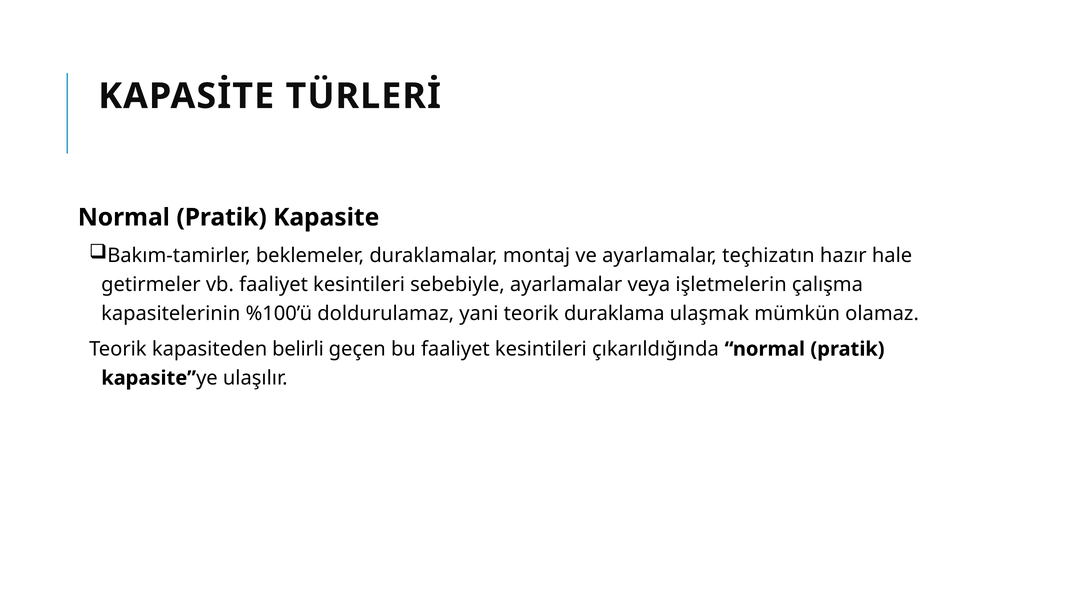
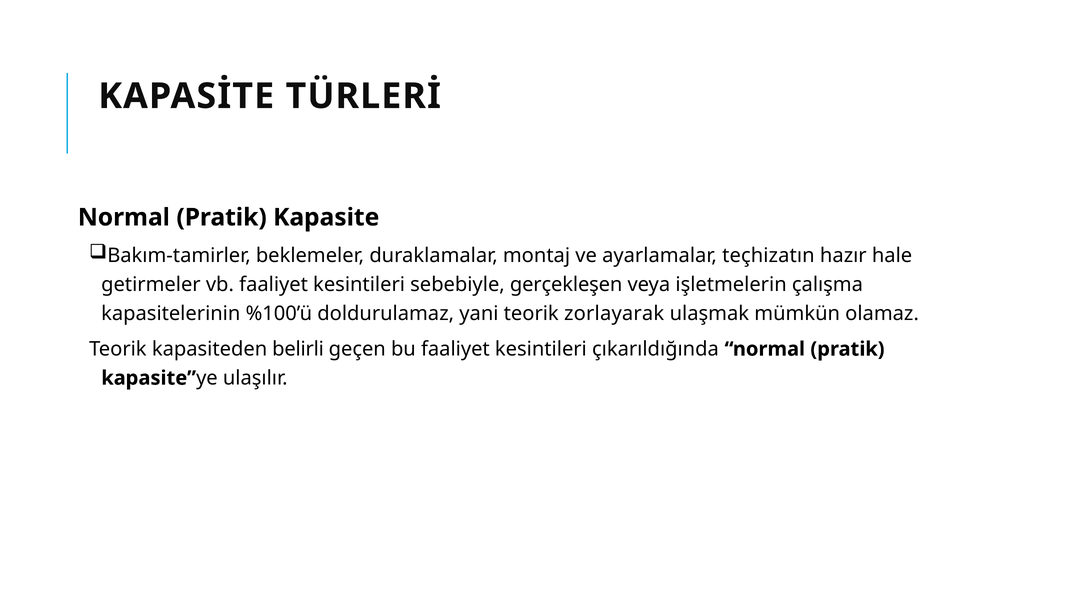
sebebiyle ayarlamalar: ayarlamalar -> gerçekleşen
duraklama: duraklama -> zorlayarak
